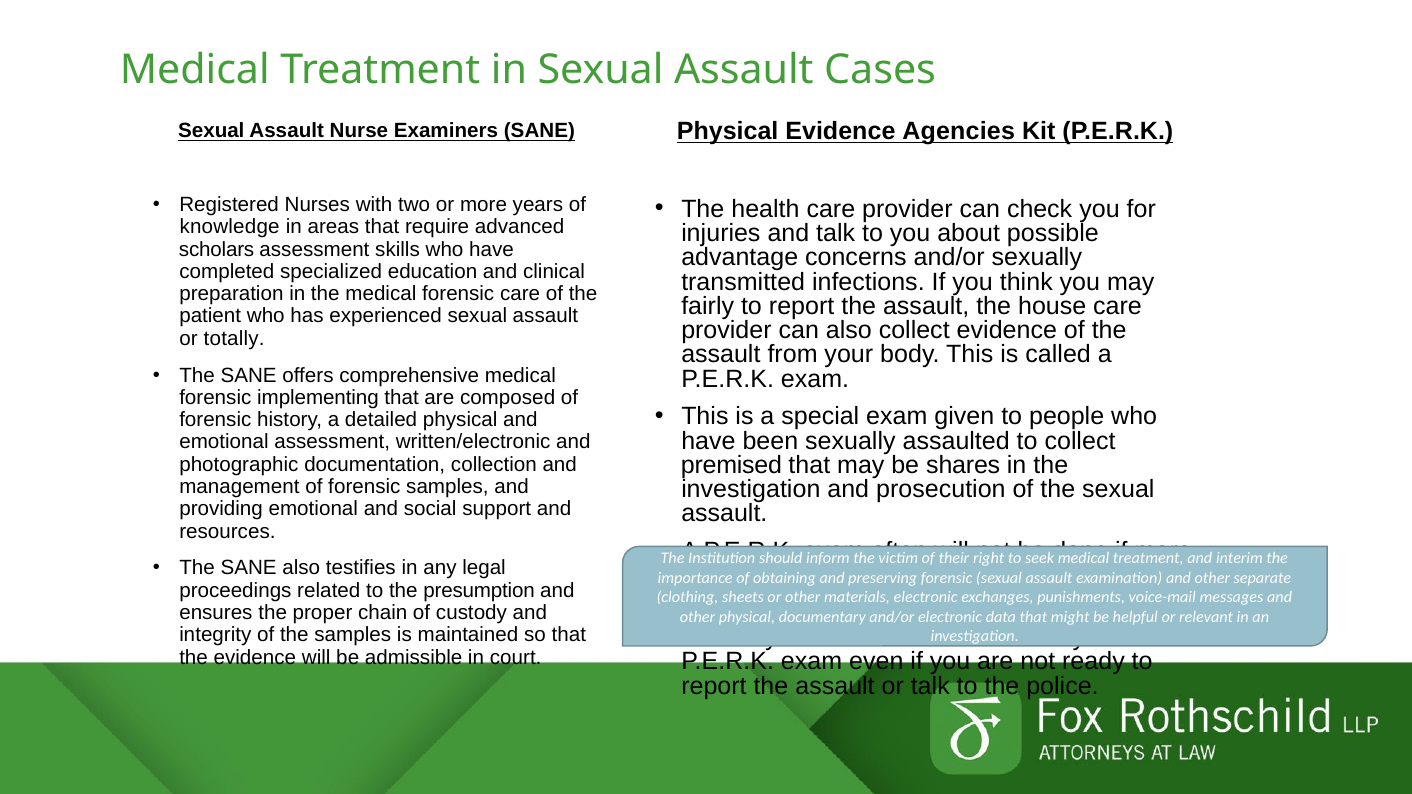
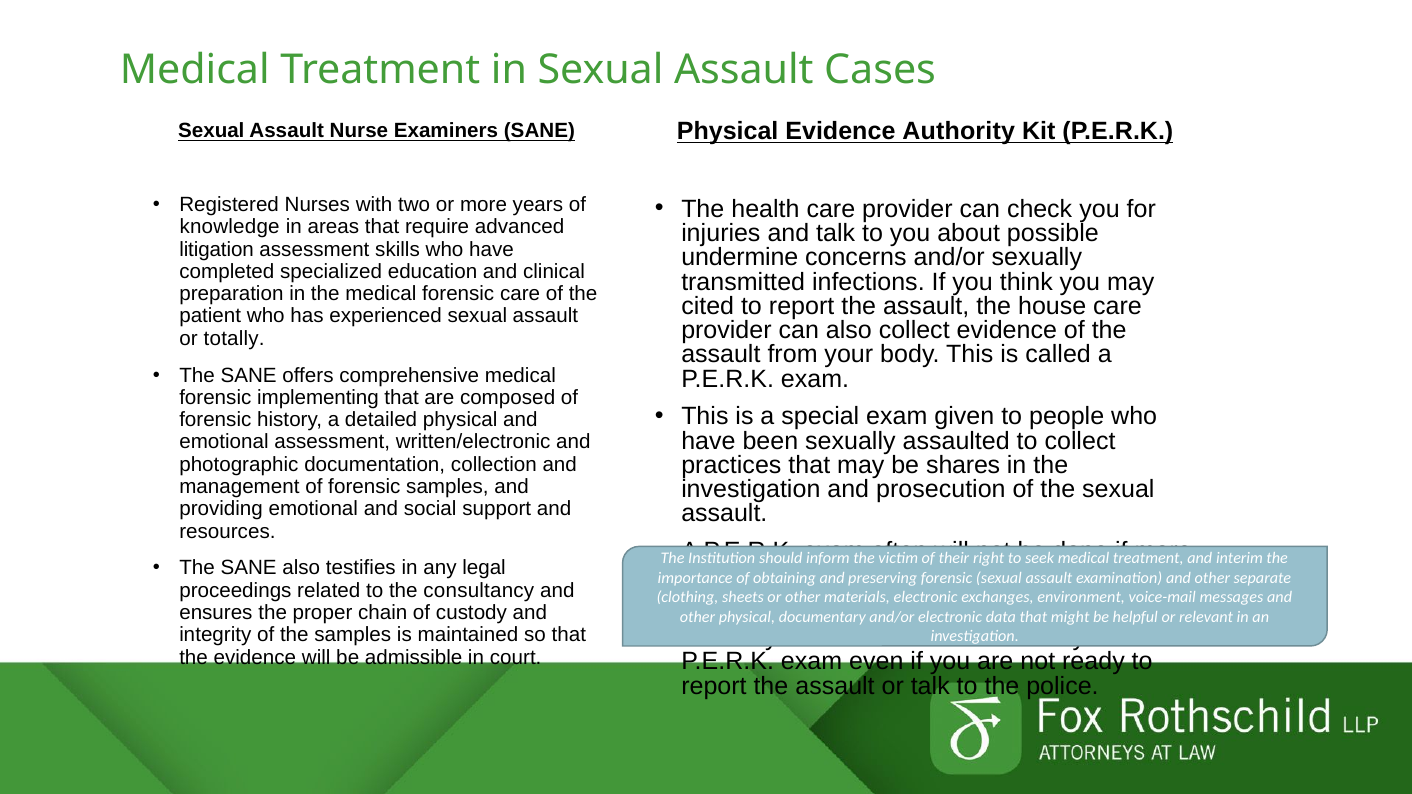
Agencies: Agencies -> Authority
scholars: scholars -> litigation
advantage: advantage -> undermine
fairly: fairly -> cited
premised: premised -> practices
presumption: presumption -> consultancy
punishments: punishments -> environment
